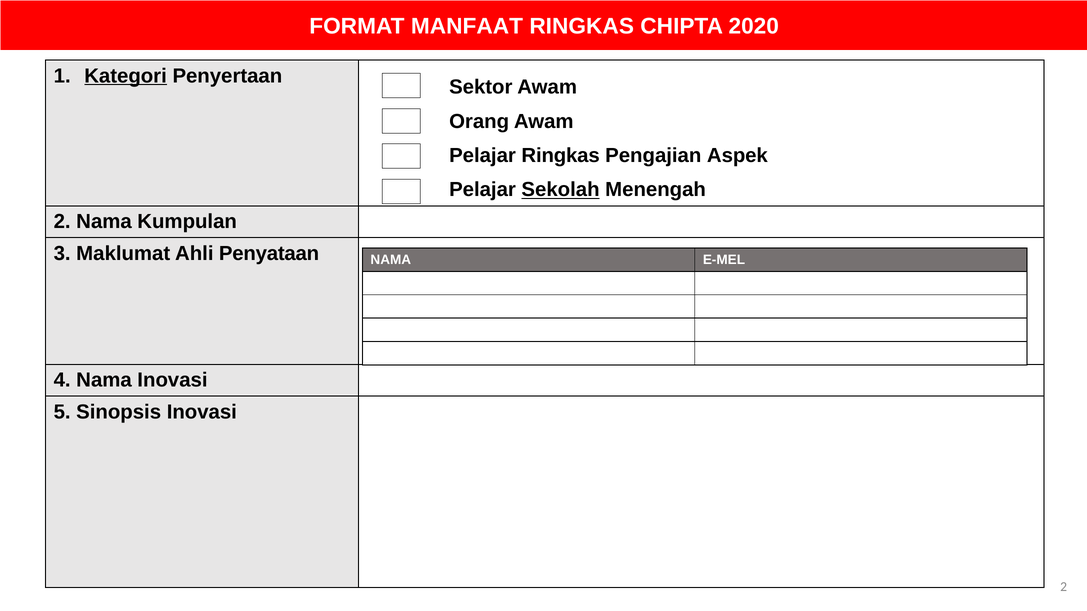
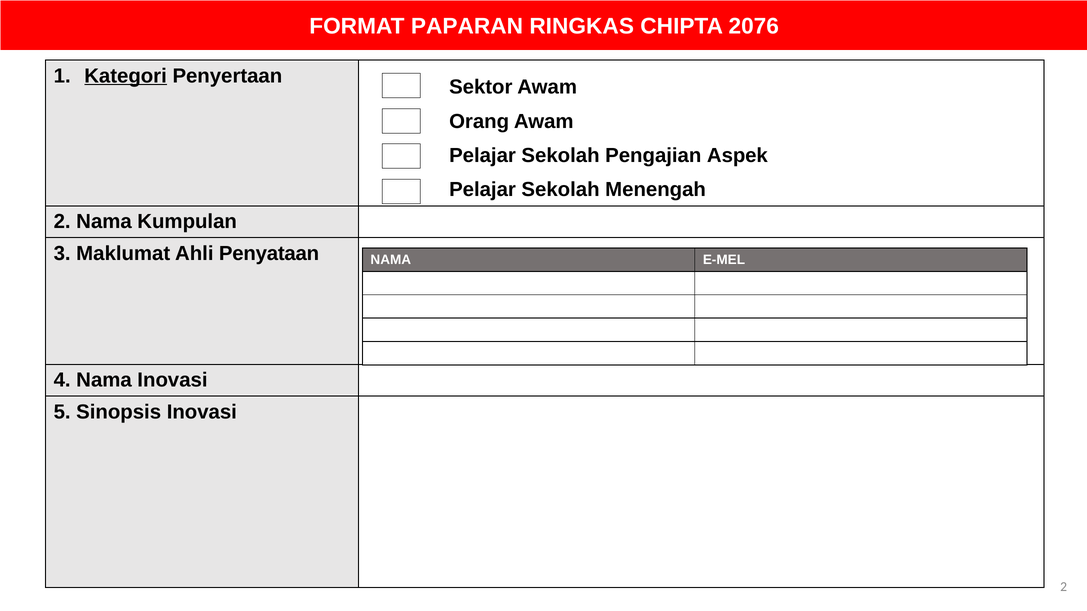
MANFAAT: MANFAAT -> PAPARAN
2020: 2020 -> 2076
Ringkas at (561, 156): Ringkas -> Sekolah
Sekolah at (561, 190) underline: present -> none
